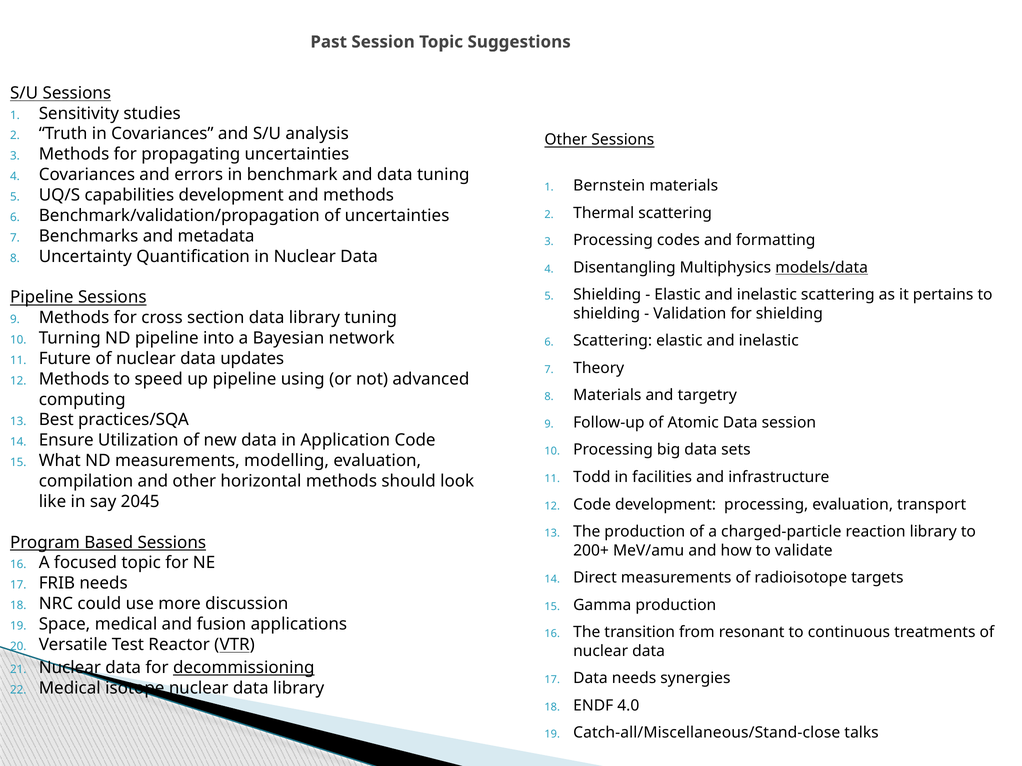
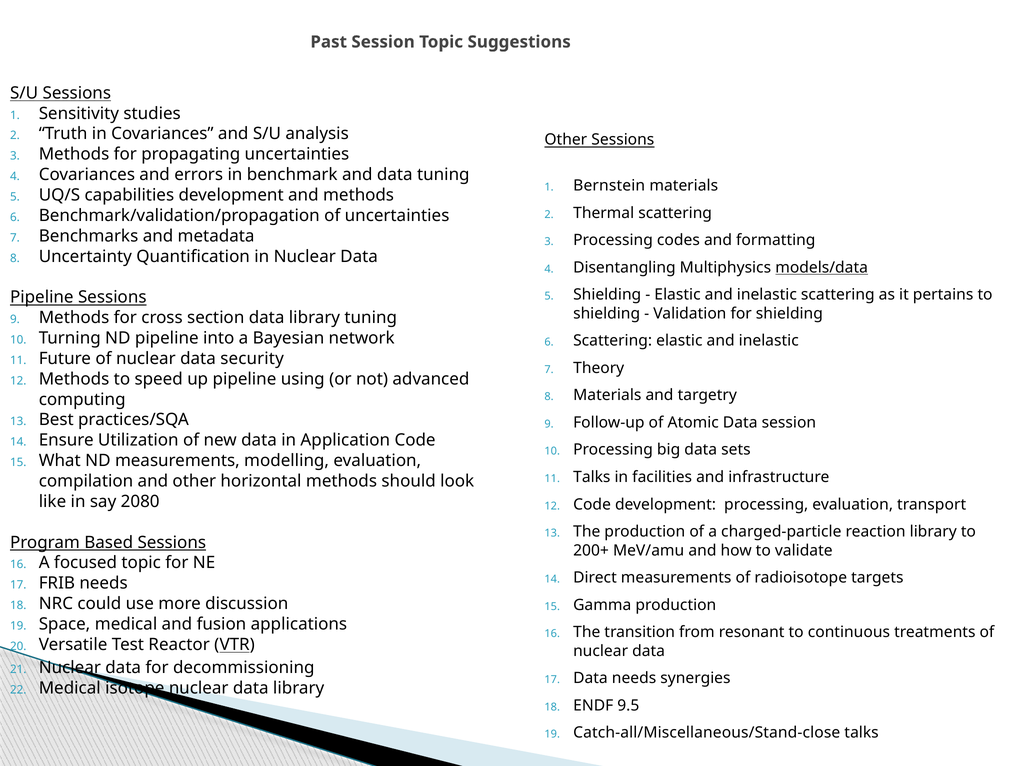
updates: updates -> security
Todd at (592, 477): Todd -> Talks
2045: 2045 -> 2080
decommissioning underline: present -> none
4.0: 4.0 -> 9.5
